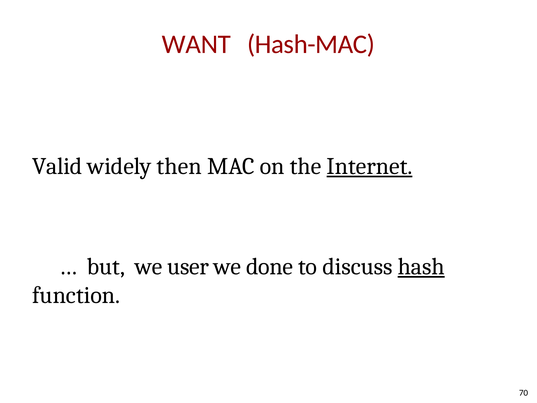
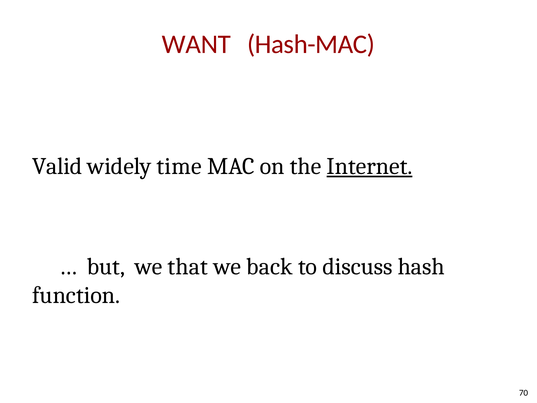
then: then -> time
user: user -> that
done: done -> back
hash underline: present -> none
